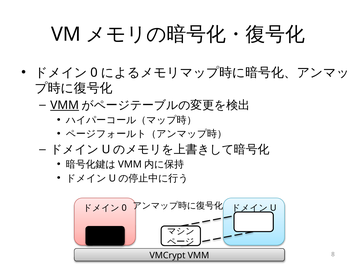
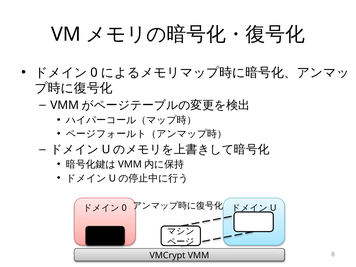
VMM at (65, 105) underline: present -> none
